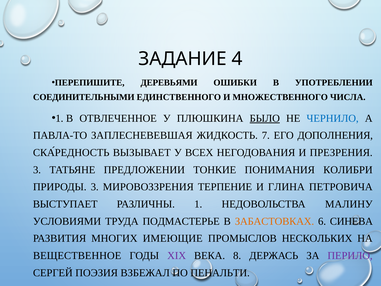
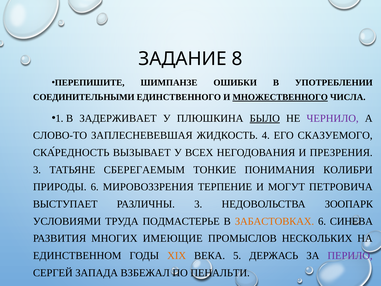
4: 4 -> 8
ДЕРЕВЬЯМИ: ДЕРЕВЬЯМИ -> ШИМПАНЗЕ
МНОЖЕСТВЕННОГО underline: none -> present
ОТВЛЕЧЕННОЕ: ОТВЛЕЧЕННОЕ -> ЗАДЕРЖИВАЕТ
ЧЕРНИЛО colour: blue -> purple
ПАВЛА-ТО: ПАВЛА-ТО -> СЛОВО-ТО
7: 7 -> 4
ДОПОЛНЕНИЯ: ДОПОЛНЕНИЯ -> СКАЗУЕМОГО
ПРЕДЛОЖЕНИИ: ПРЕДЛОЖЕНИИ -> СБЕРЕГАЕМЫМ
ПРИРОДЫ 3: 3 -> 6
ГЛИНА: ГЛИНА -> МОГУТ
РАЗЛИЧНЫ 1: 1 -> 3
МАЛИНУ: МАЛИНУ -> ЗООПАРК
ВЕЩЕСТВЕННОЕ: ВЕЩЕСТВЕННОЕ -> ЕДИНСТВЕННОМ
XIX colour: purple -> orange
8: 8 -> 5
ПОЭЗИЯ: ПОЭЗИЯ -> ЗАПАДА
